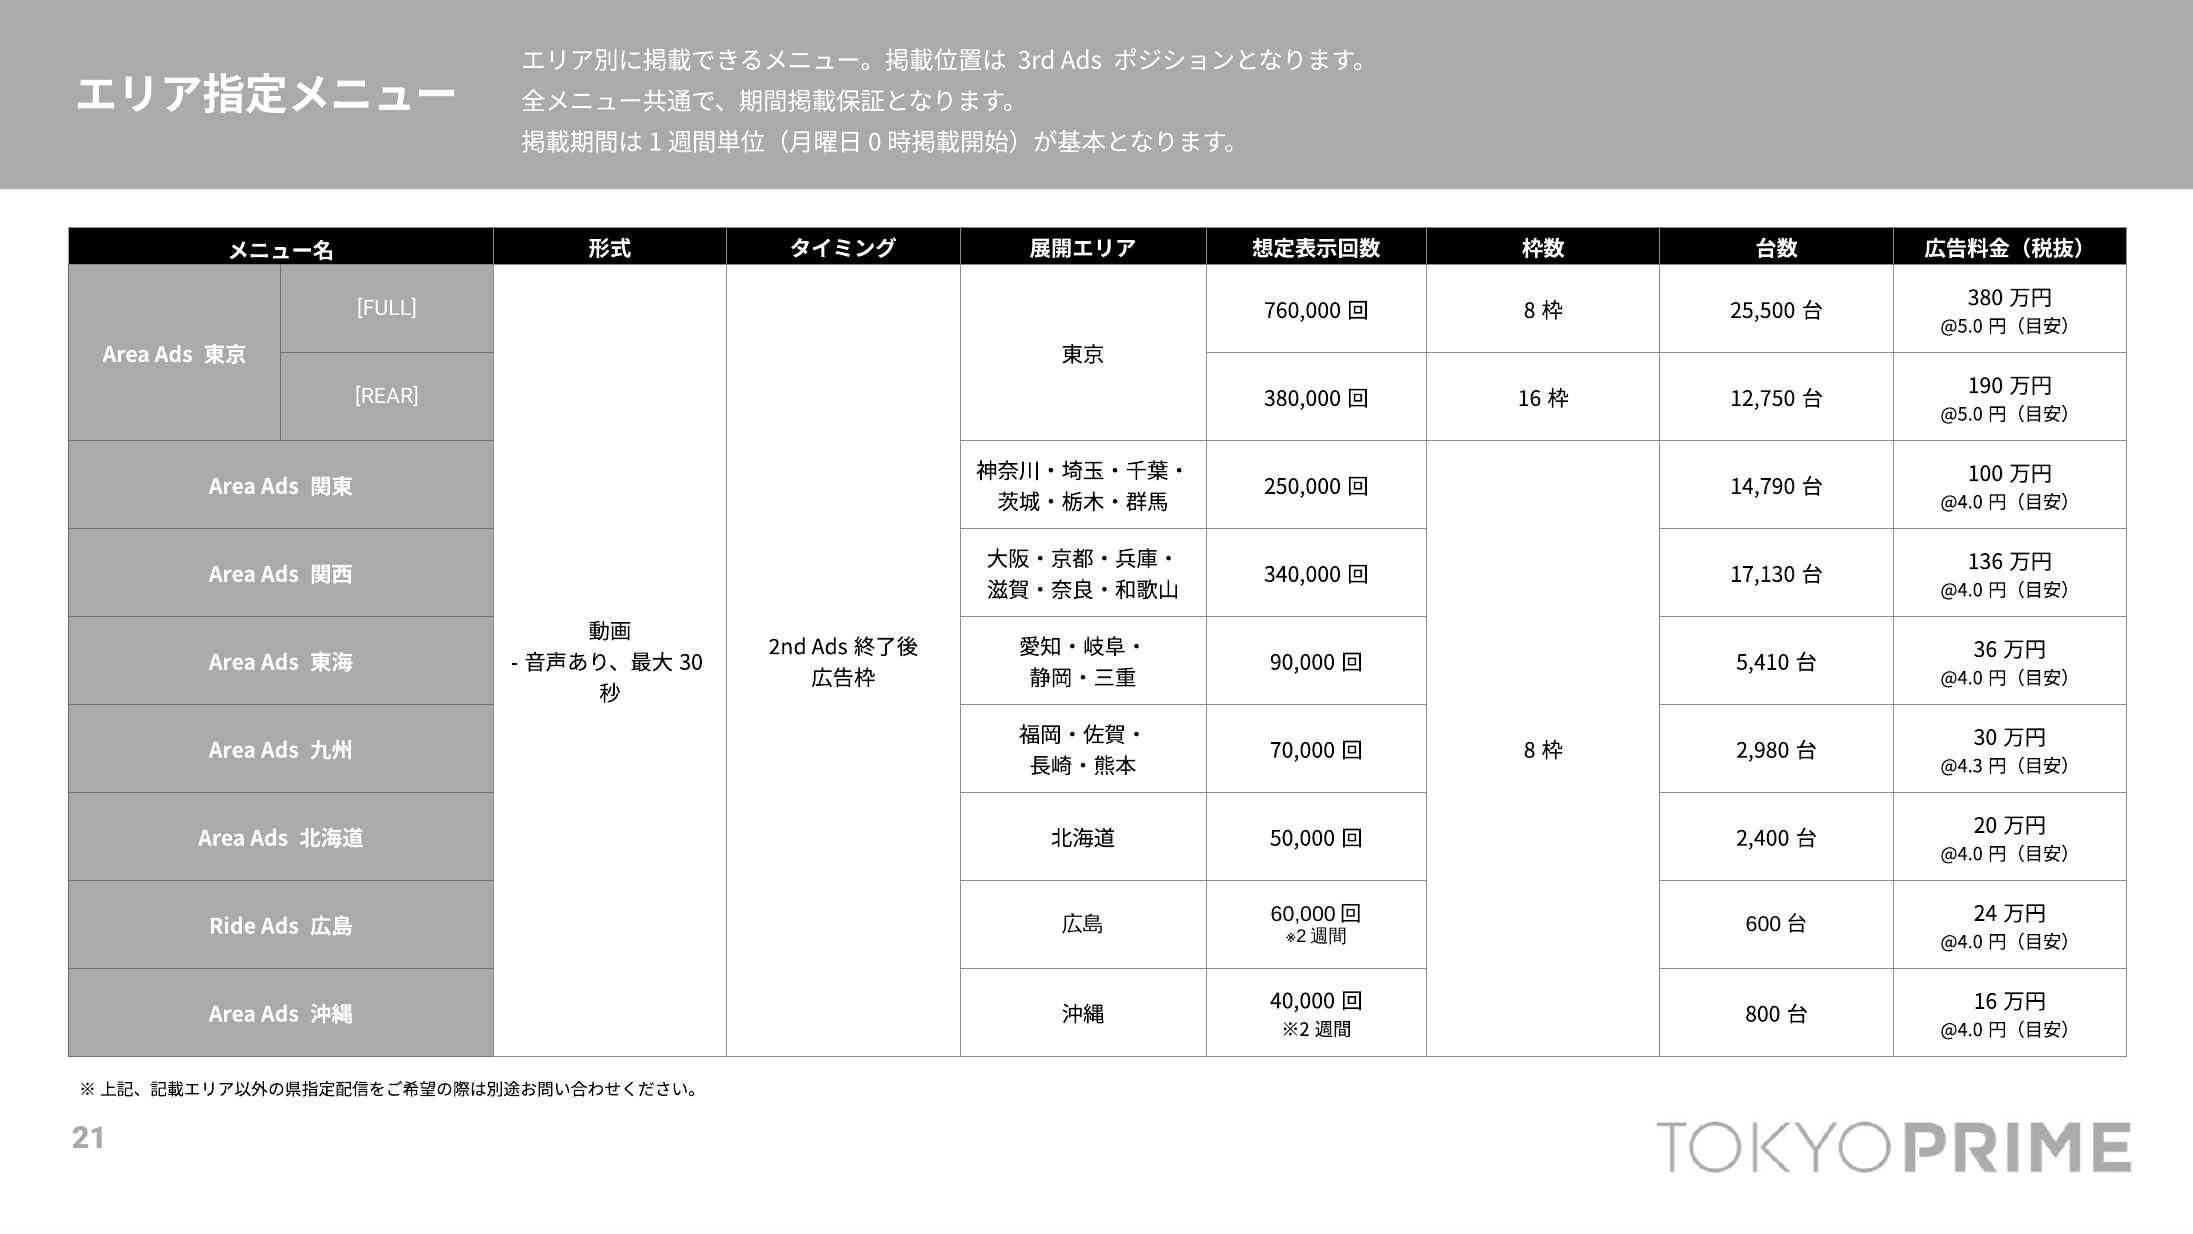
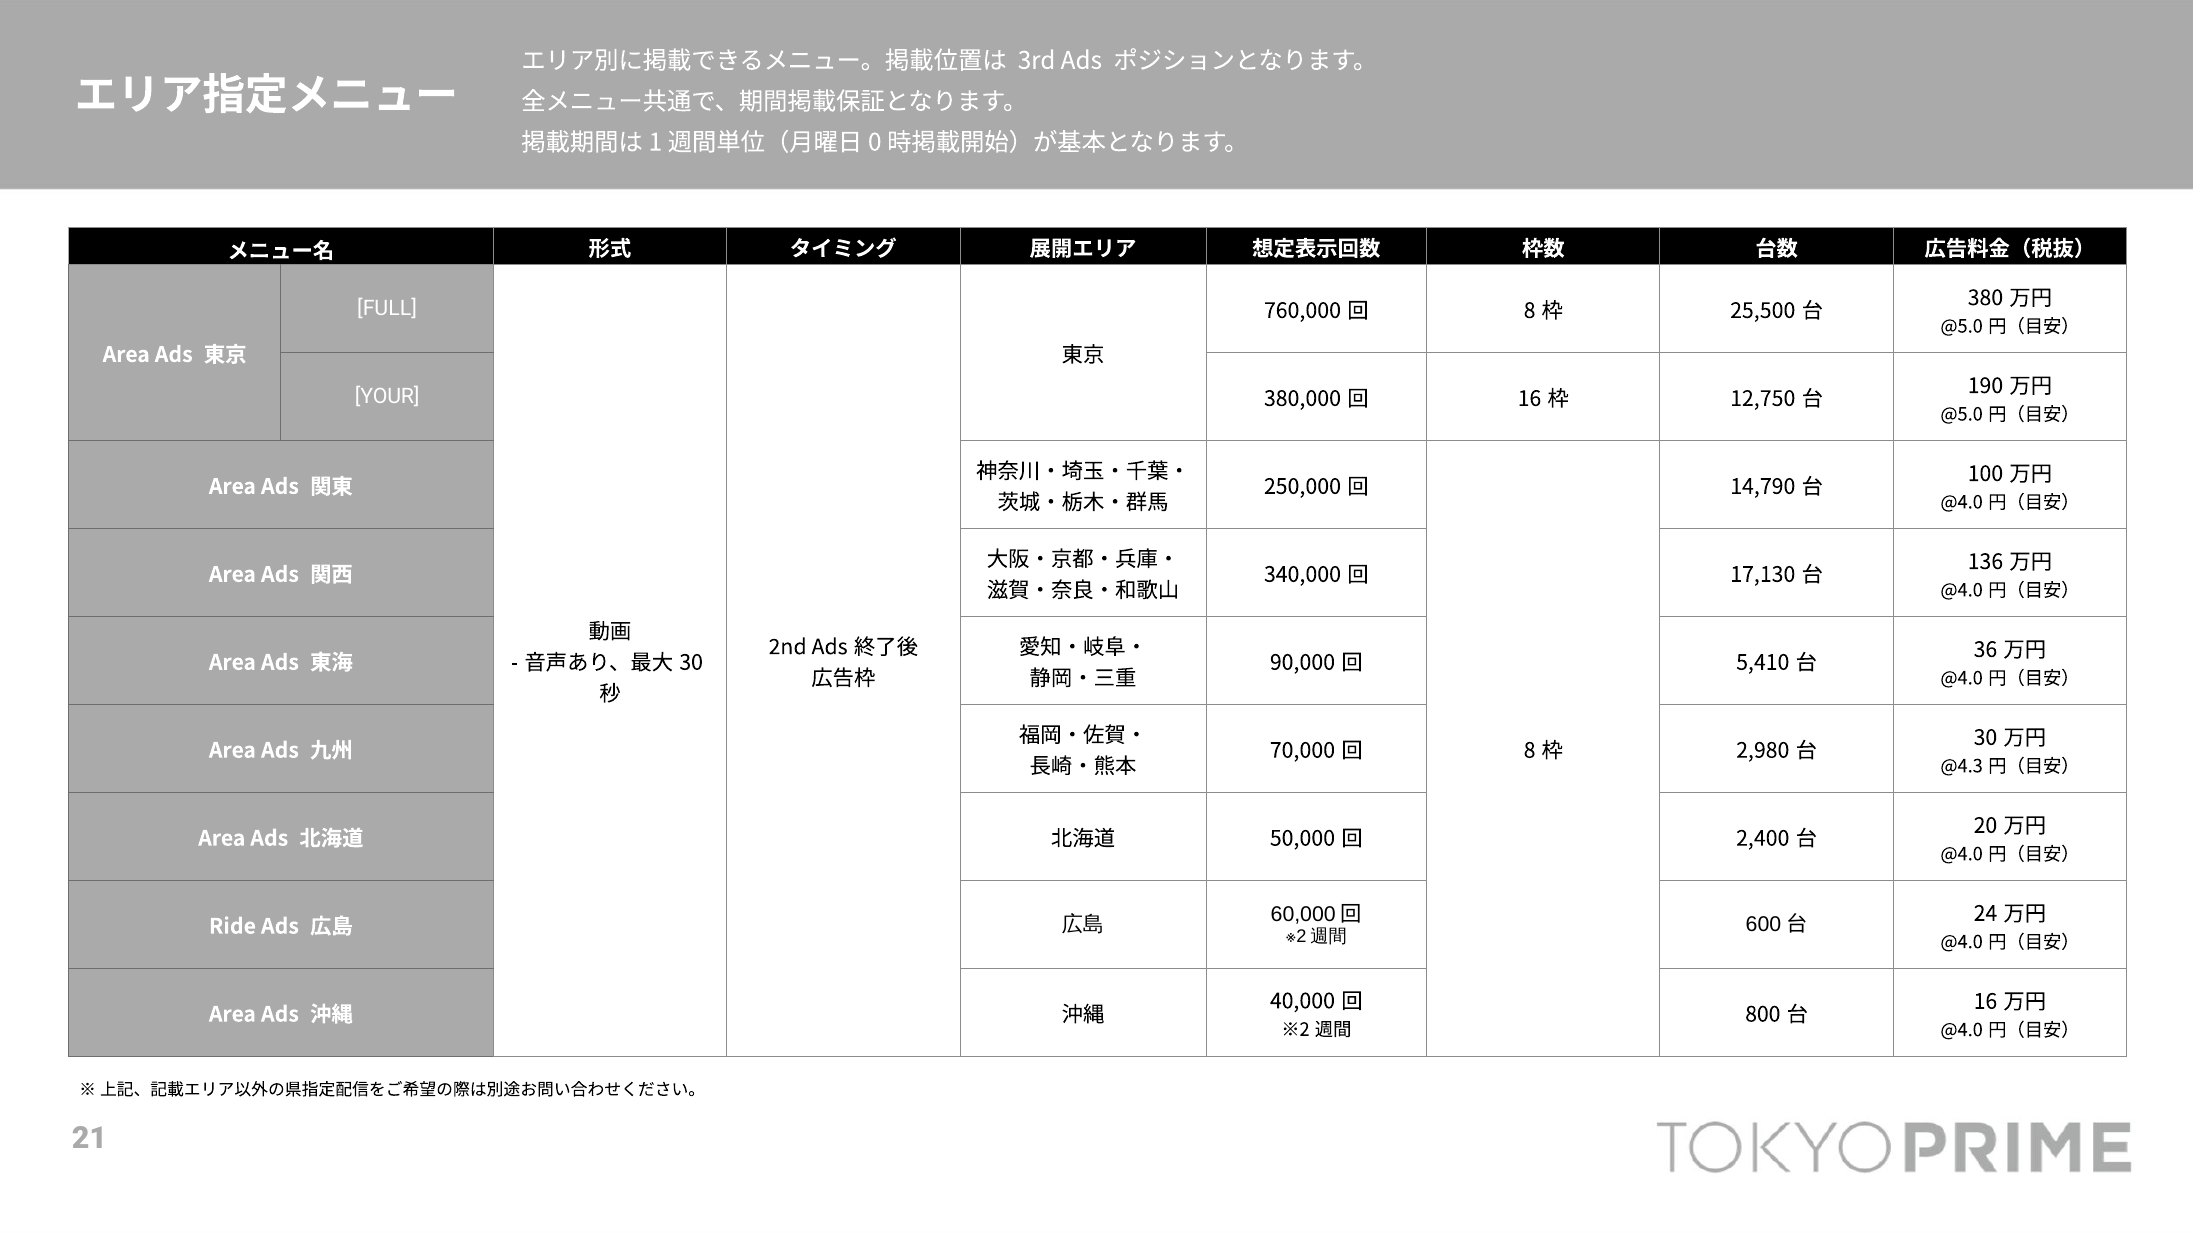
REAR: REAR -> YOUR
